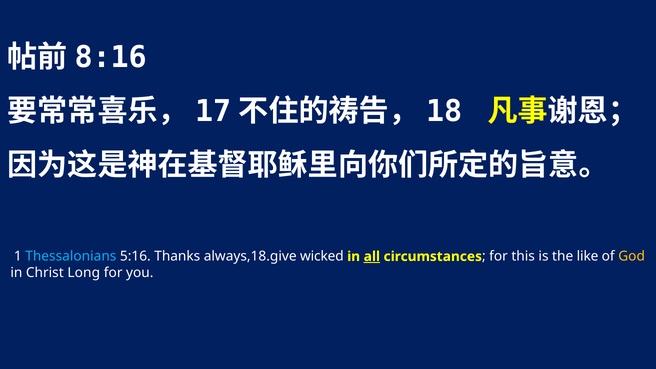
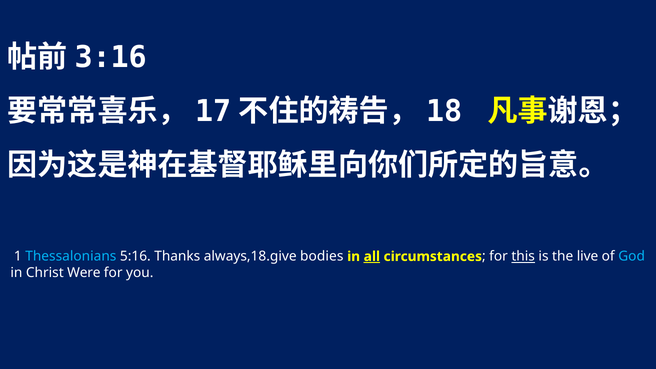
8:16: 8:16 -> 3:16
wicked: wicked -> bodies
this underline: none -> present
like: like -> live
God colour: yellow -> light blue
Long: Long -> Were
